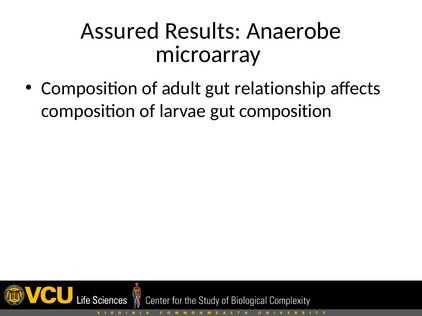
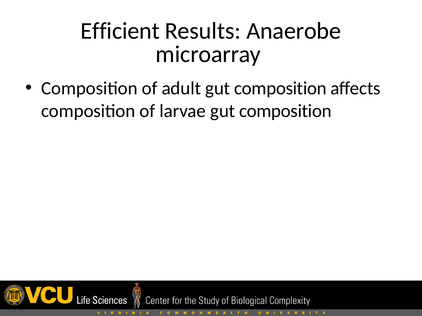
Assured: Assured -> Efficient
adult gut relationship: relationship -> composition
